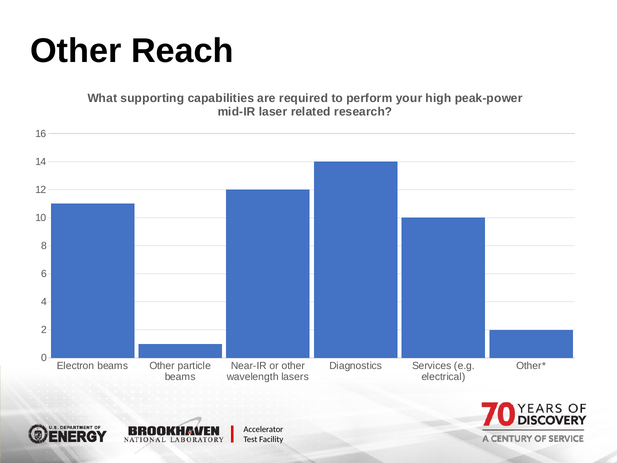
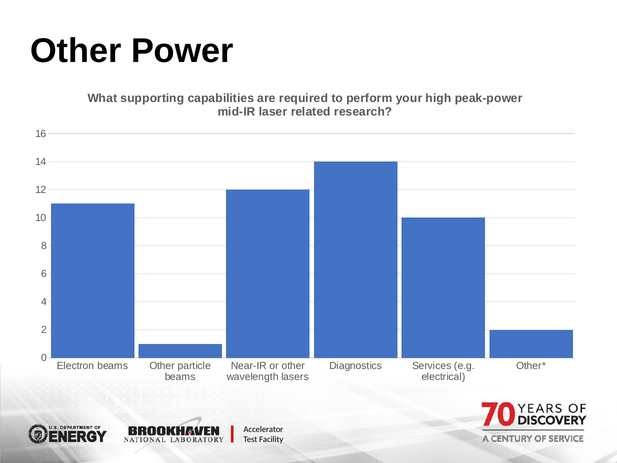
Reach: Reach -> Power
